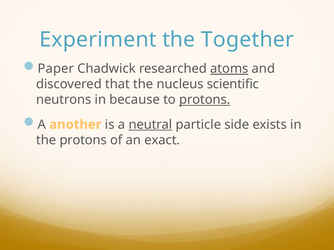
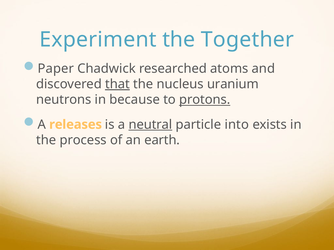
atoms underline: present -> none
that underline: none -> present
scientific: scientific -> uranium
another: another -> releases
side: side -> into
the protons: protons -> process
exact: exact -> earth
